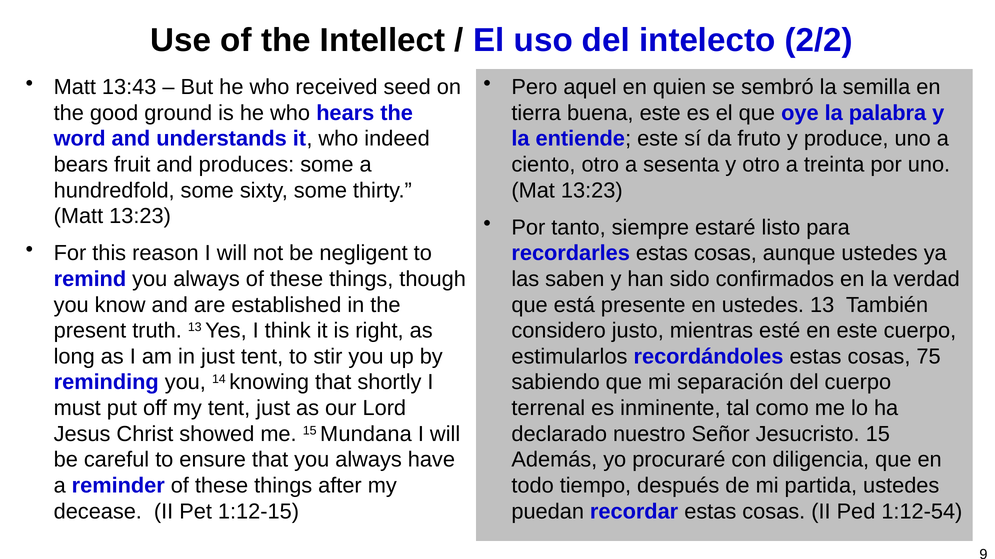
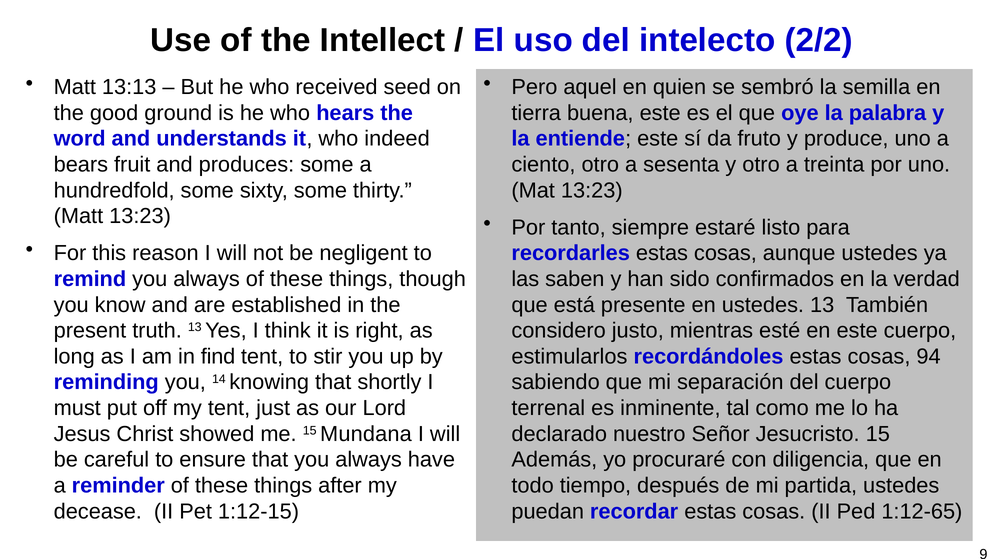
13:43: 13:43 -> 13:13
in just: just -> find
75: 75 -> 94
1:12-54: 1:12-54 -> 1:12-65
